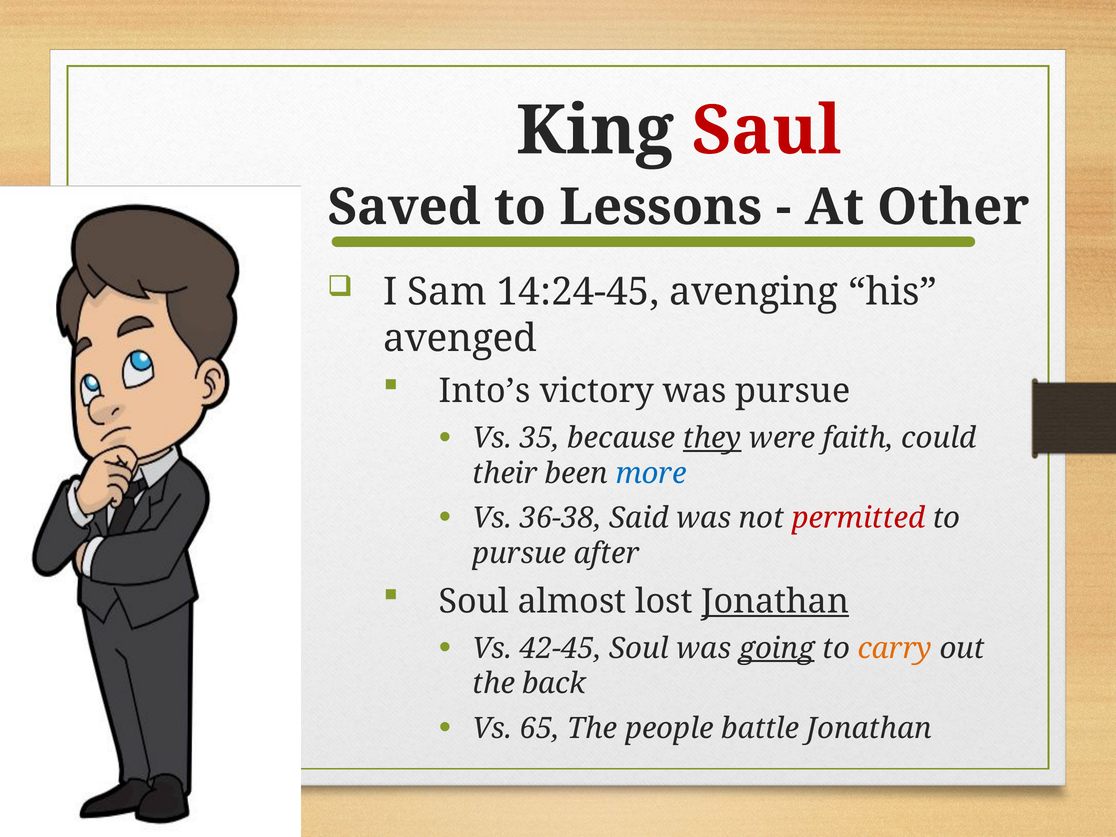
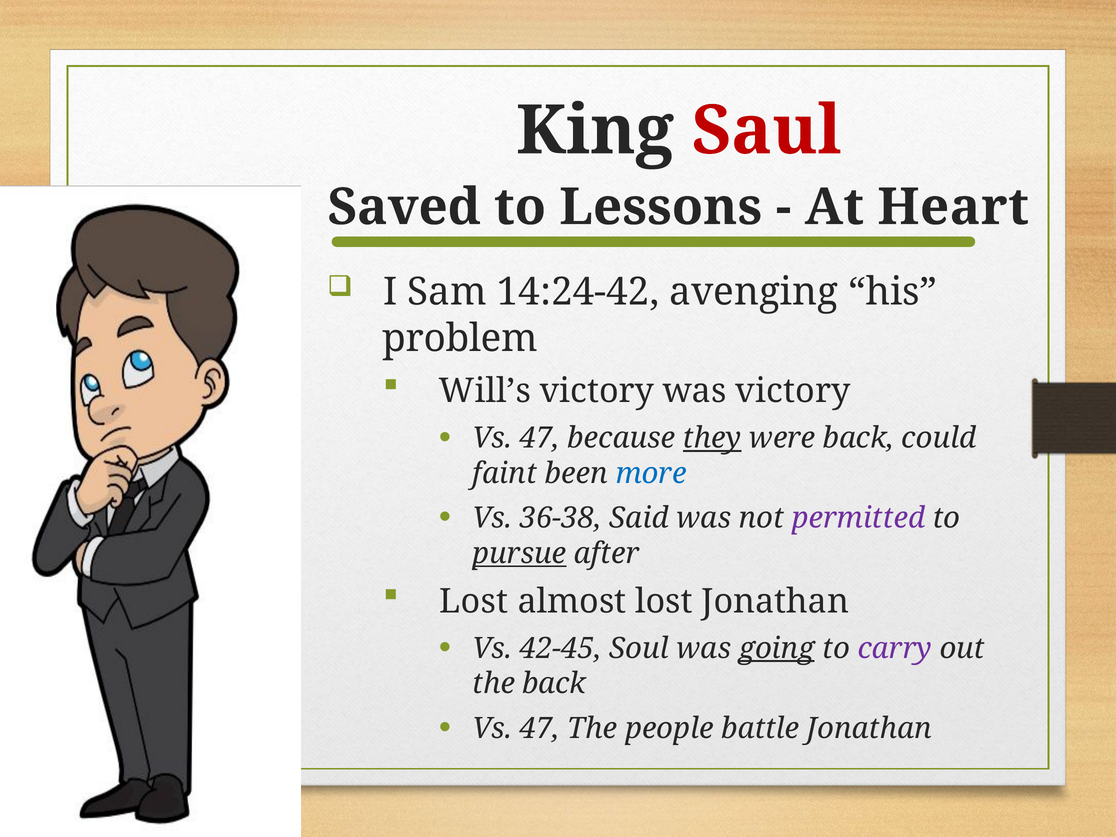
Other: Other -> Heart
14:24-45: 14:24-45 -> 14:24-42
avenged: avenged -> problem
Into’s: Into’s -> Will’s
was pursue: pursue -> victory
35 at (540, 438): 35 -> 47
were faith: faith -> back
their: their -> faint
permitted colour: red -> purple
pursue at (519, 554) underline: none -> present
Soul at (474, 601): Soul -> Lost
Jonathan at (775, 601) underline: present -> none
carry colour: orange -> purple
65 at (540, 728): 65 -> 47
